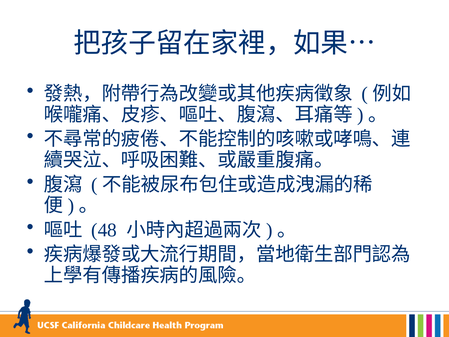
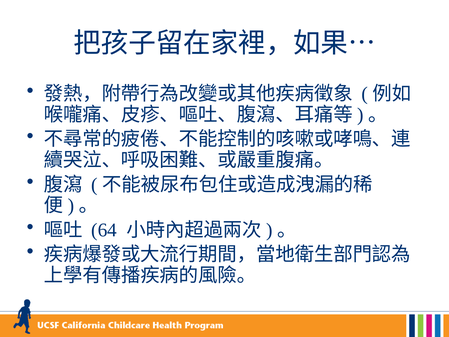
48: 48 -> 64
